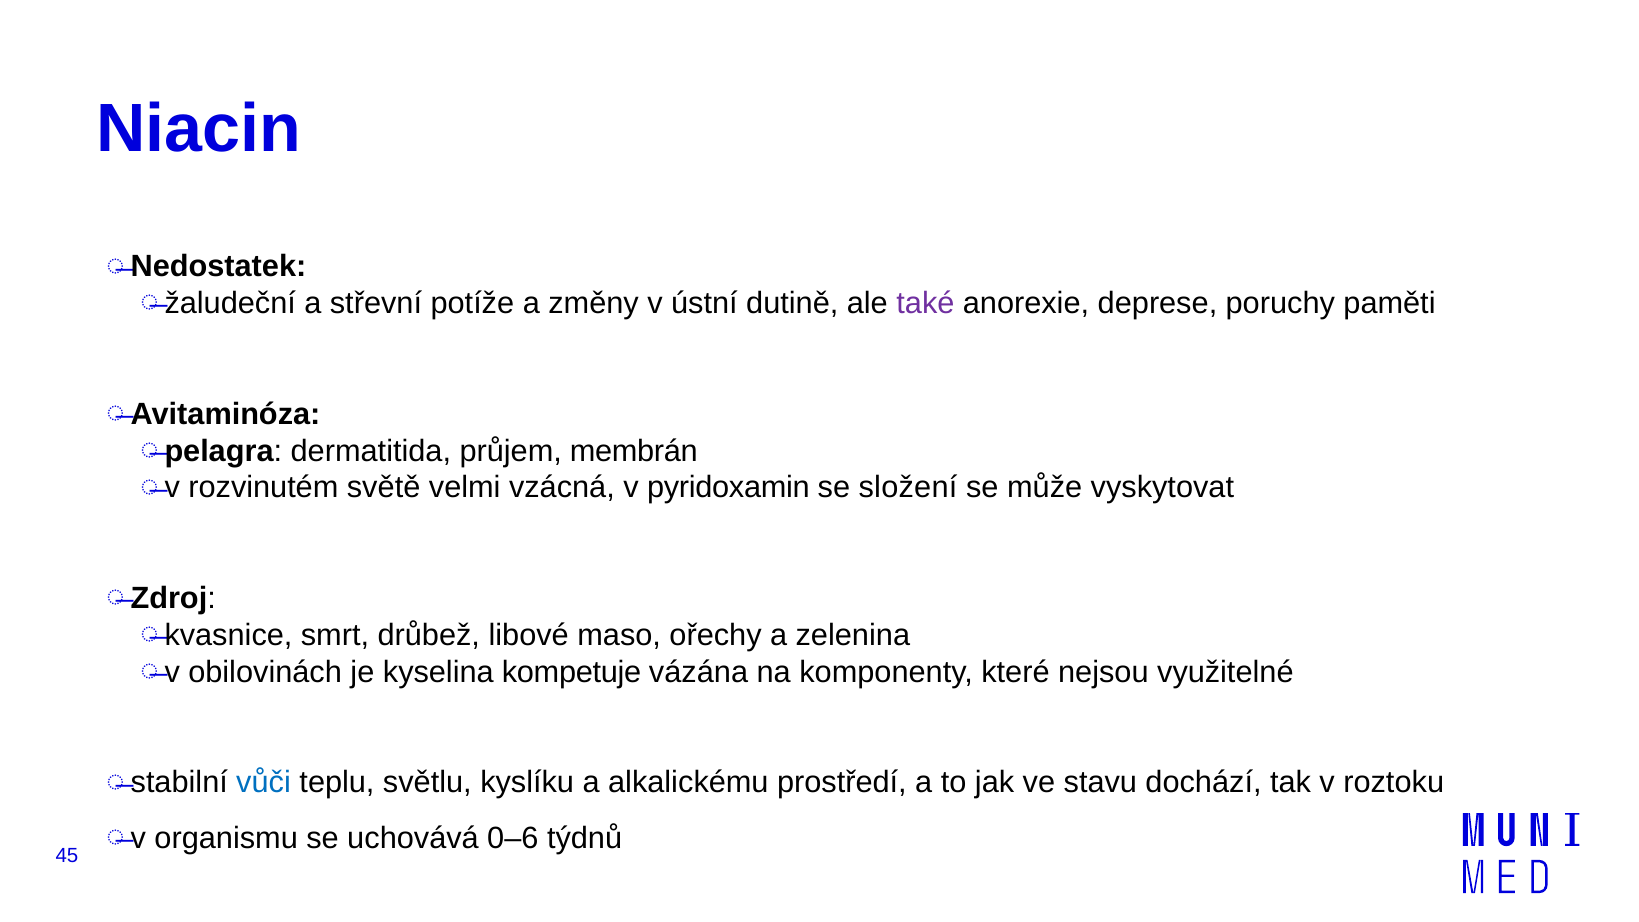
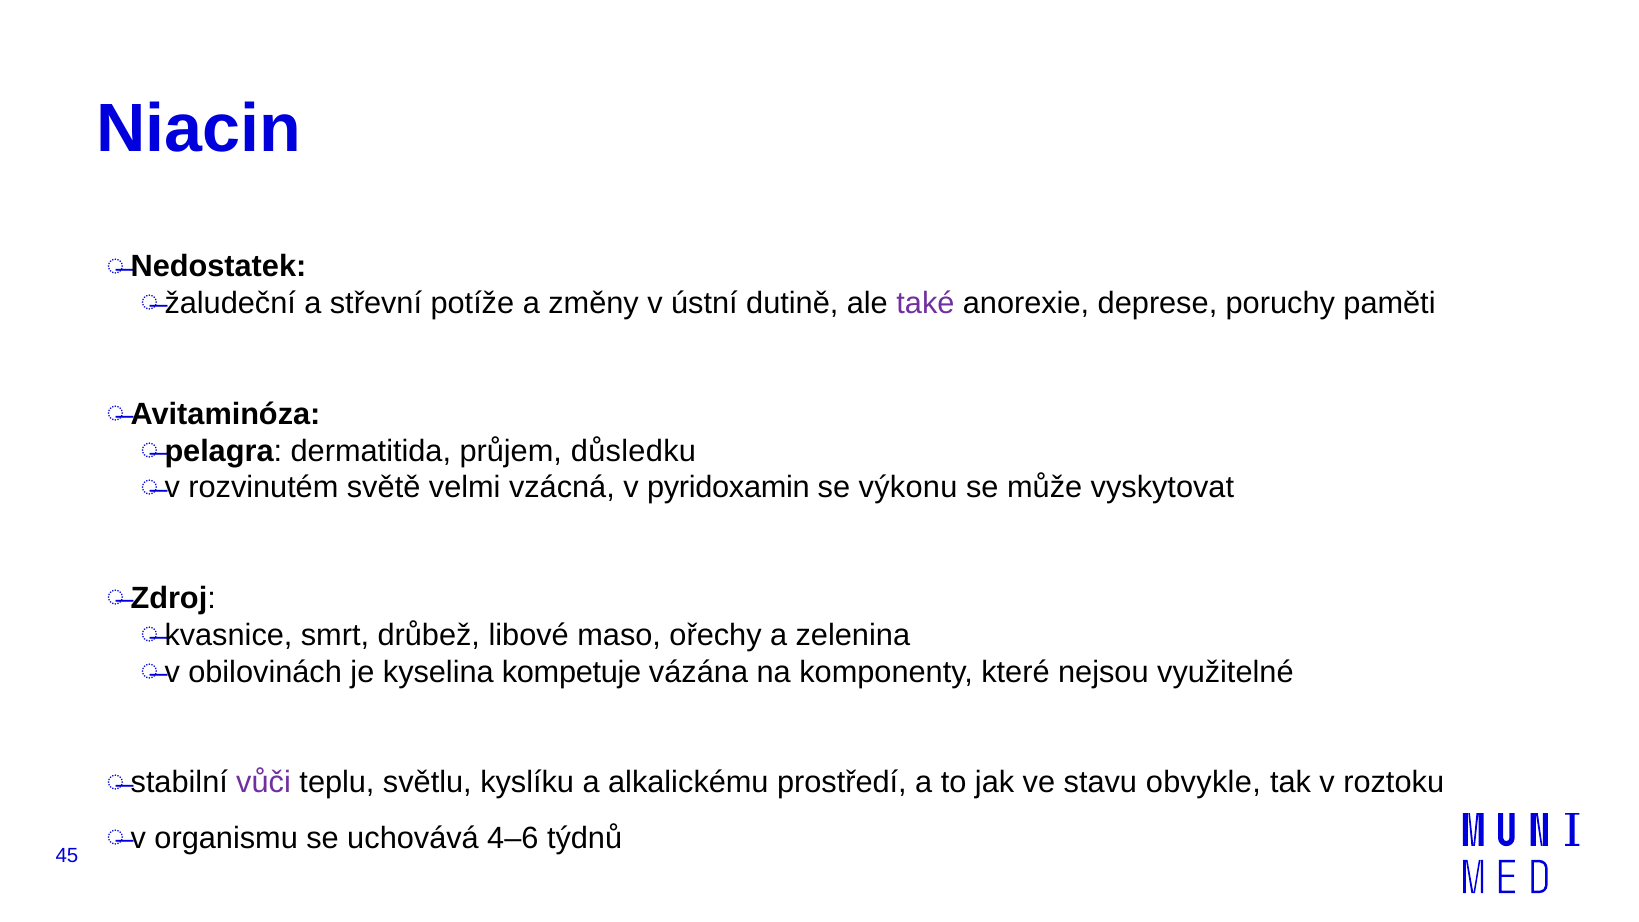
membrán: membrán -> důsledku
složení: složení -> výkonu
vůči colour: blue -> purple
dochází: dochází -> obvykle
0–6: 0–6 -> 4–6
